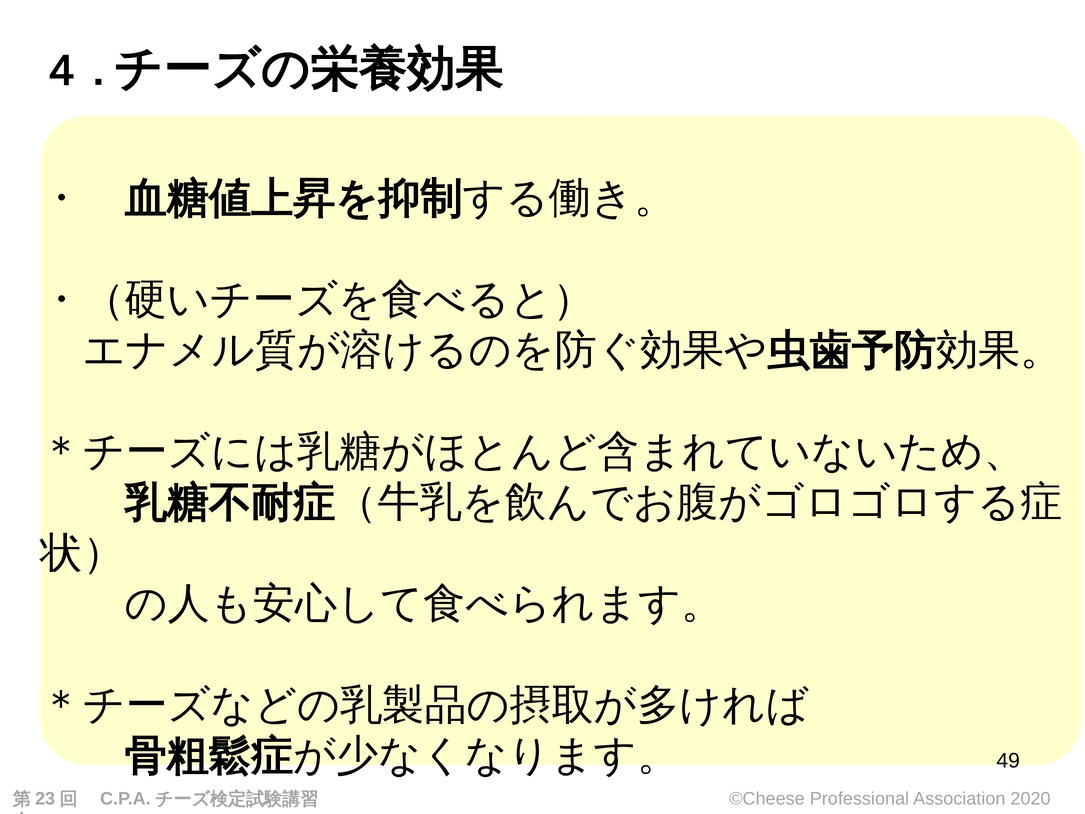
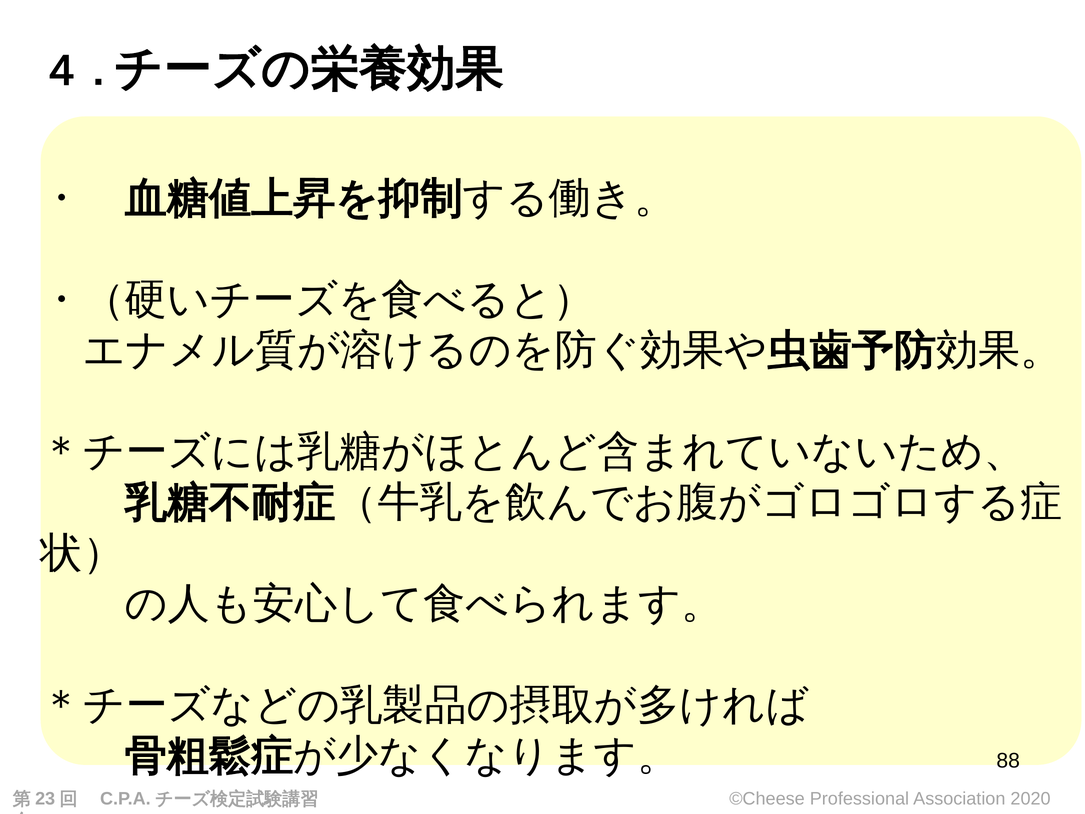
49: 49 -> 88
